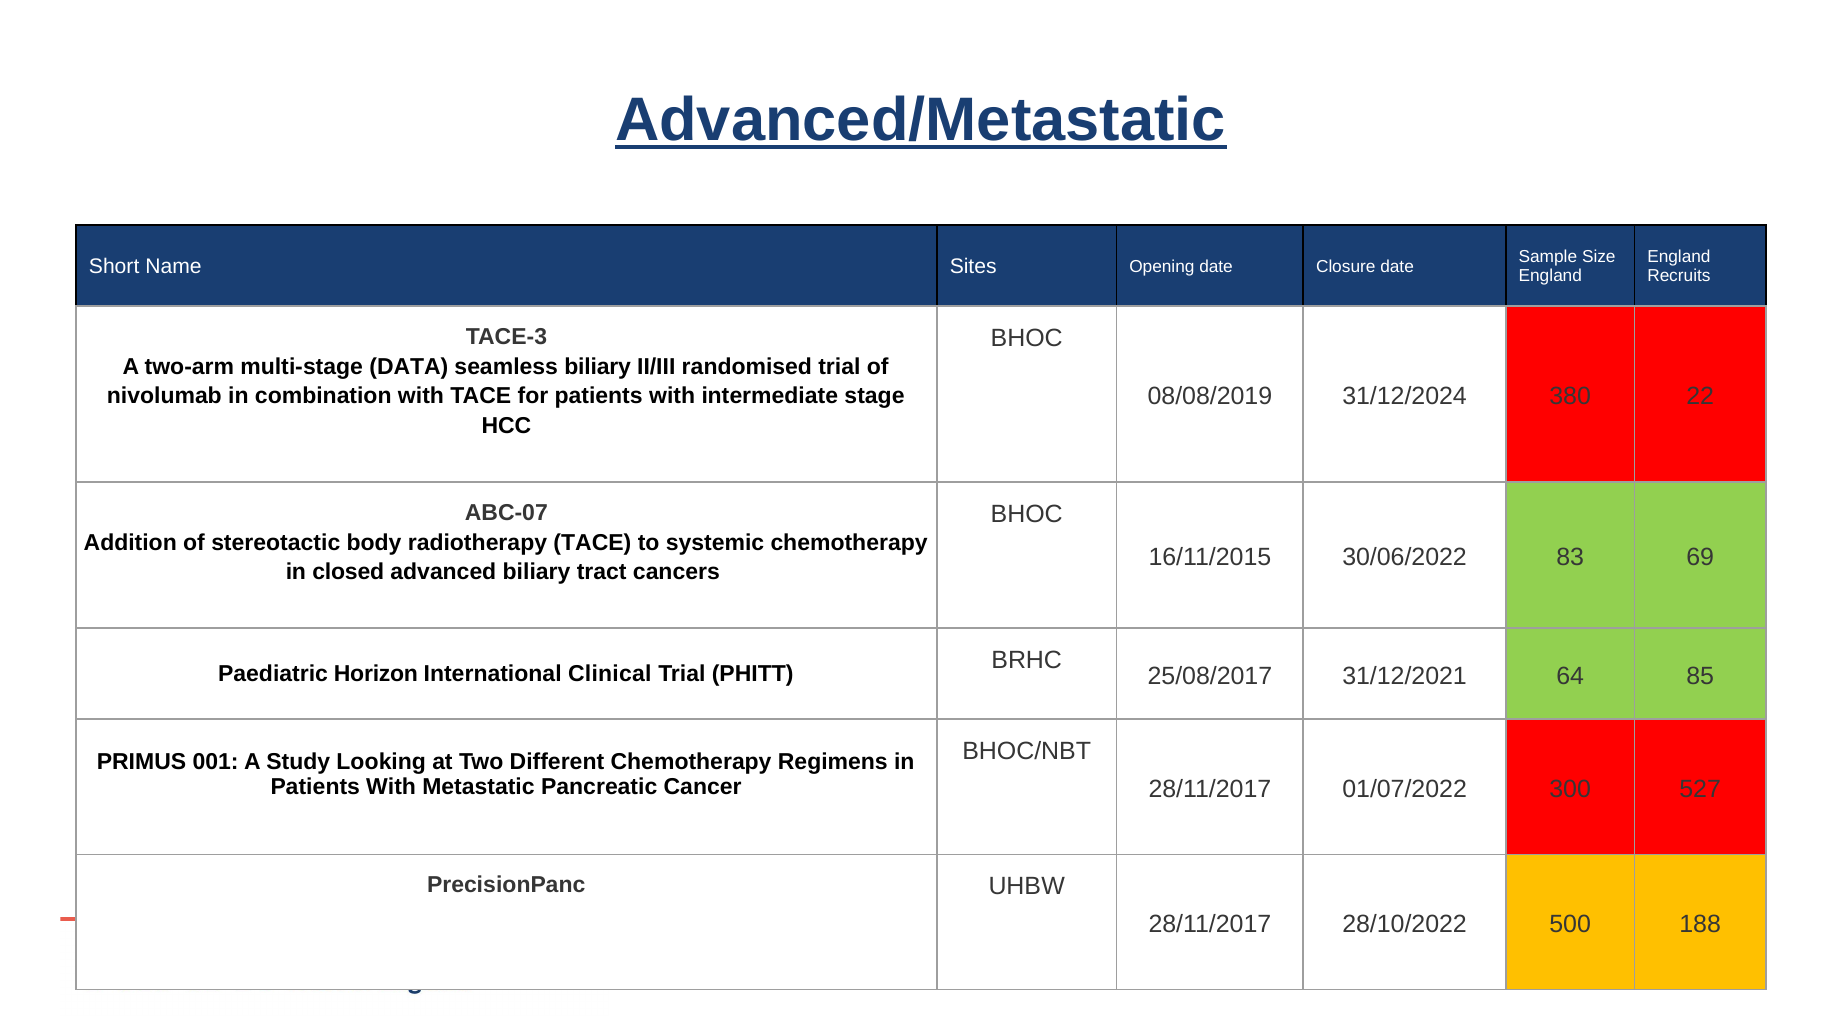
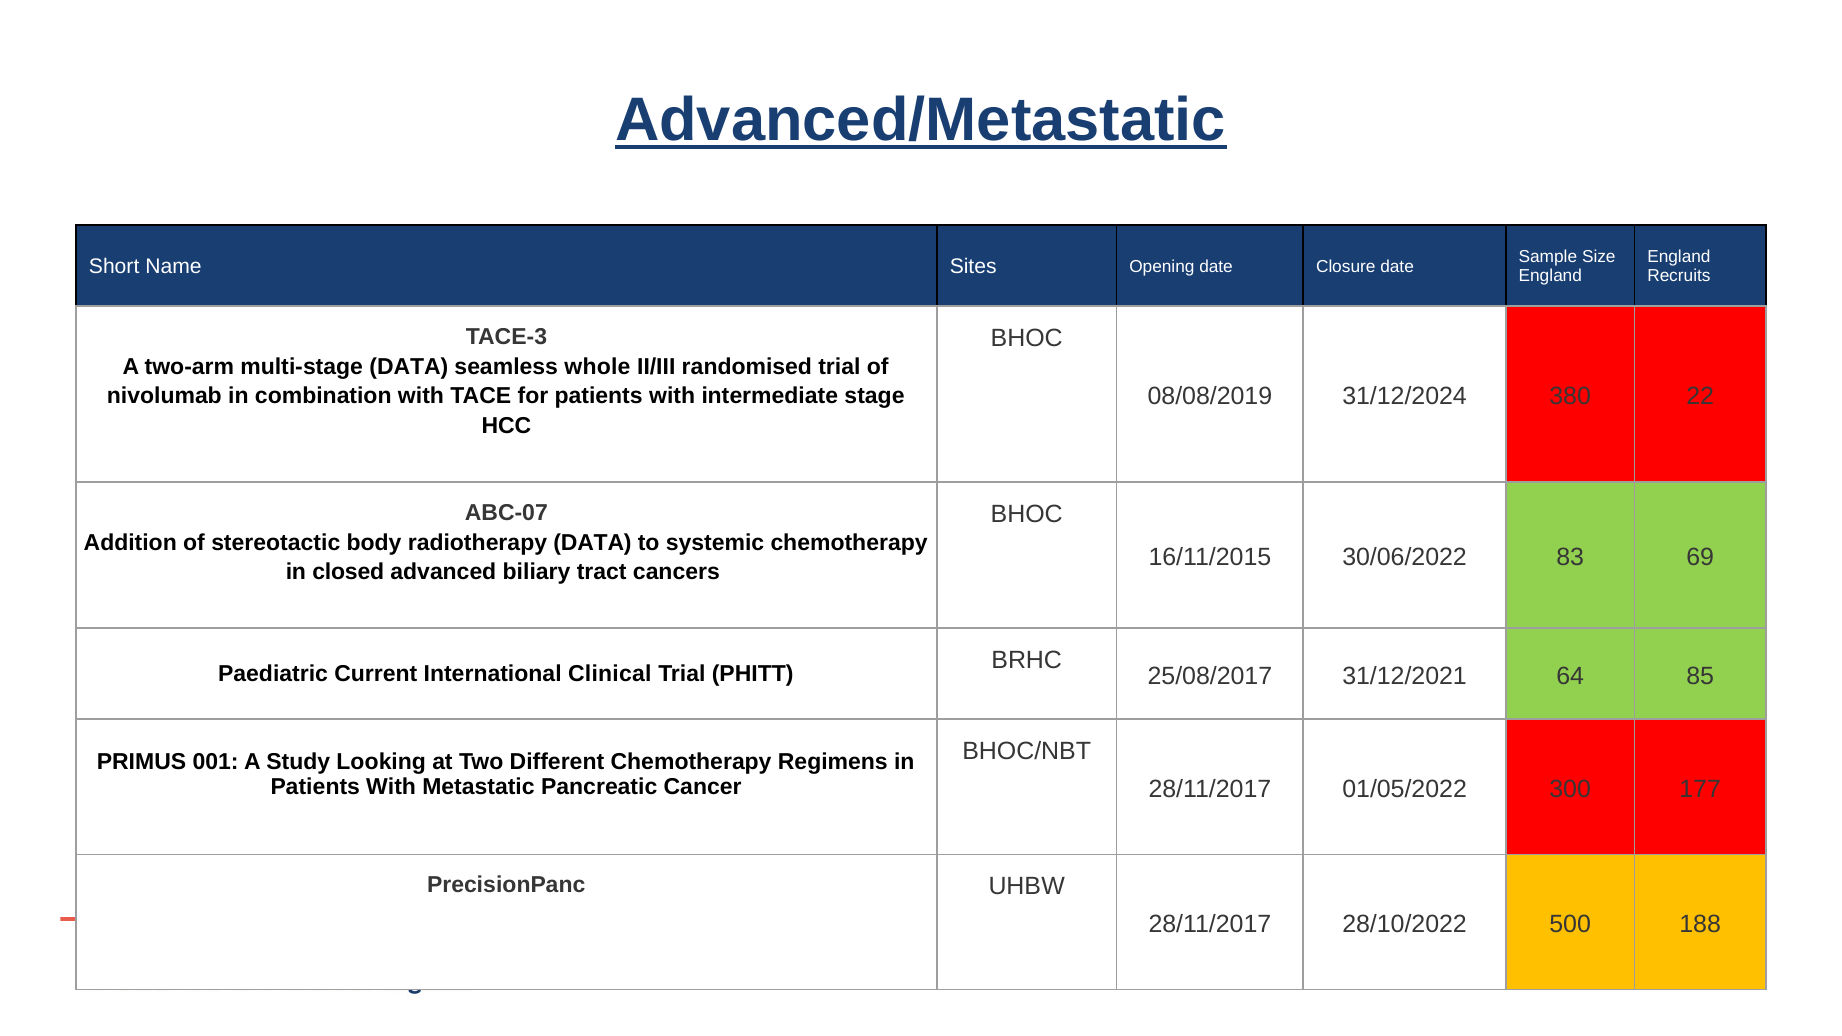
seamless biliary: biliary -> whole
radiotherapy TACE: TACE -> DATA
Horizon: Horizon -> Current
01/07/2022: 01/07/2022 -> 01/05/2022
527: 527 -> 177
